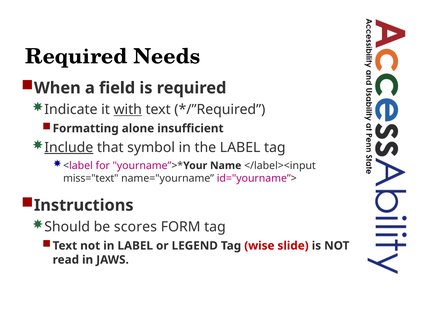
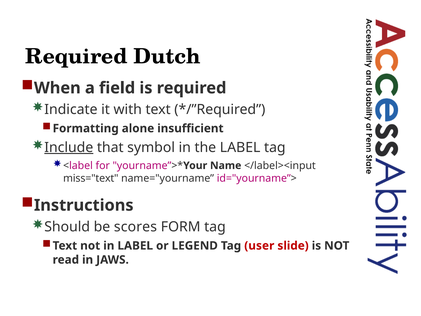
Needs: Needs -> Dutch
with underline: present -> none
wise: wise -> user
